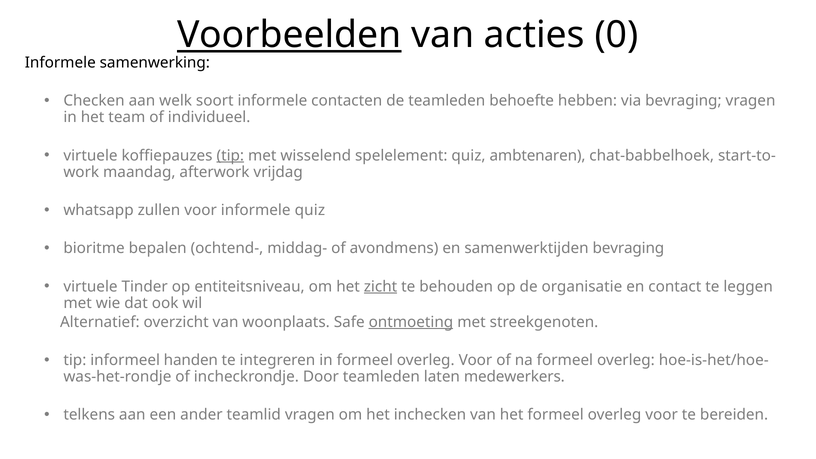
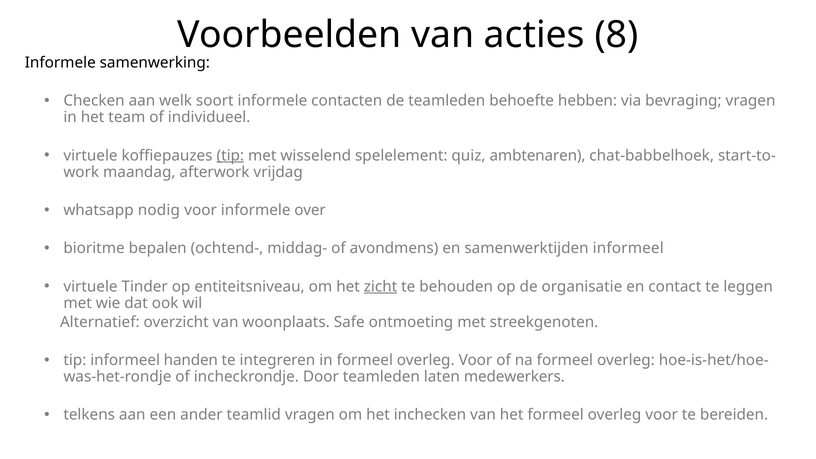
Voorbeelden underline: present -> none
0: 0 -> 8
zullen: zullen -> nodig
informele quiz: quiz -> over
samenwerktijden bevraging: bevraging -> informeel
ontmoeting underline: present -> none
